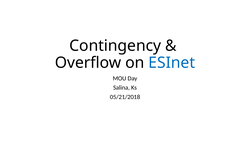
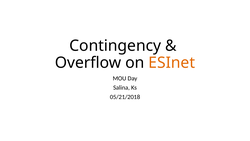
ESInet colour: blue -> orange
